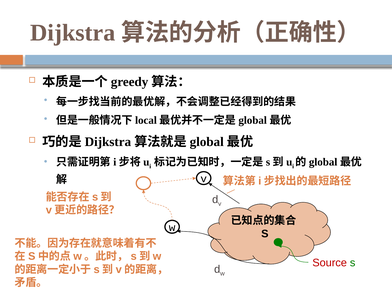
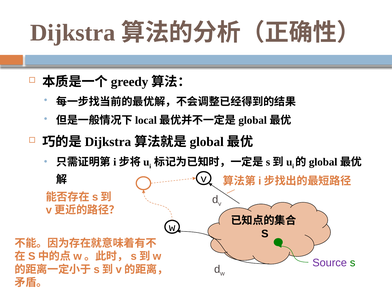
Source colour: red -> purple
